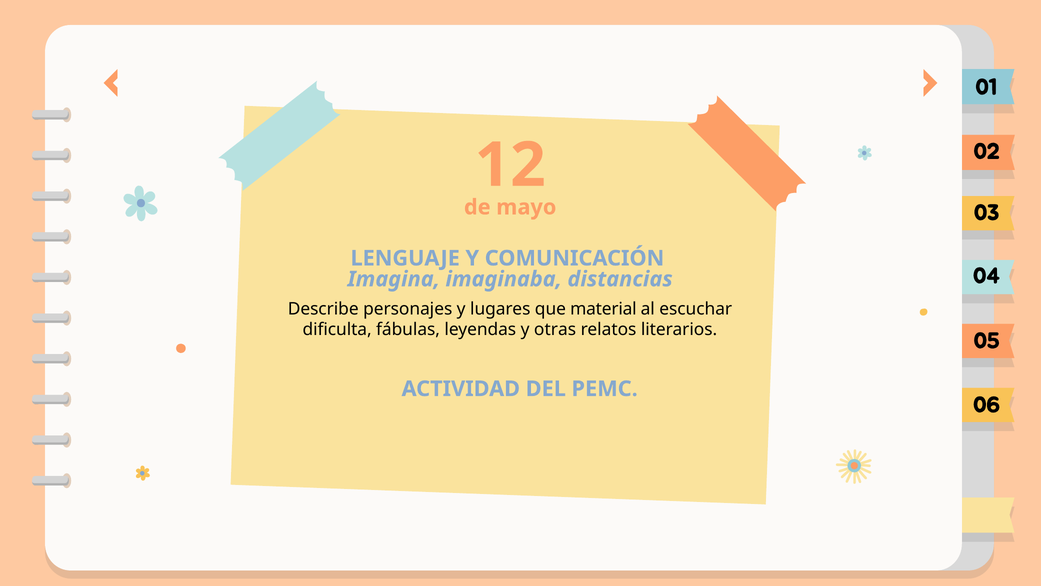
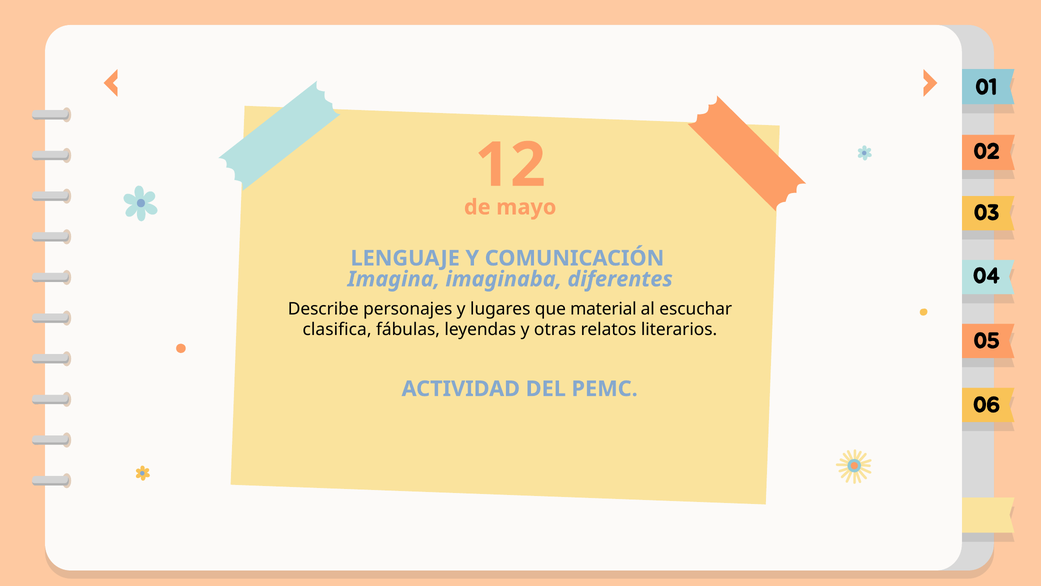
distancias: distancias -> diferentes
dificulta: dificulta -> clasifica
